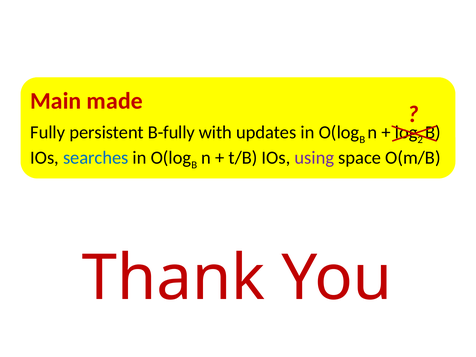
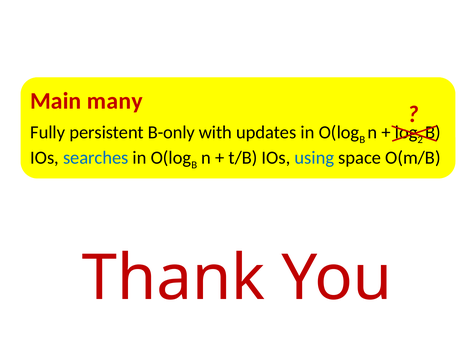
made: made -> many
B-fully: B-fully -> B-only
using colour: purple -> blue
